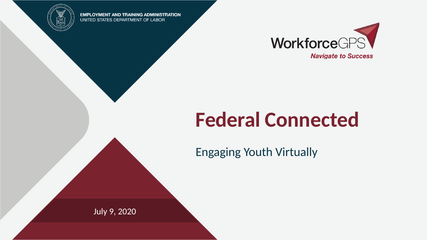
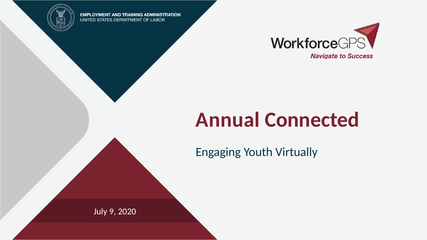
Federal: Federal -> Annual
